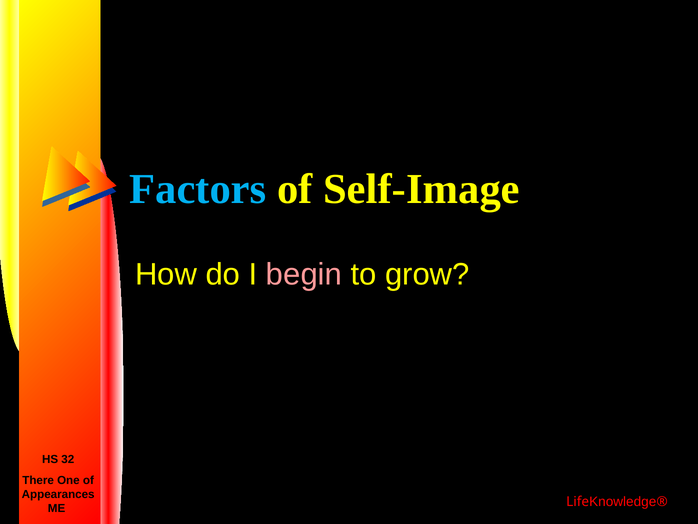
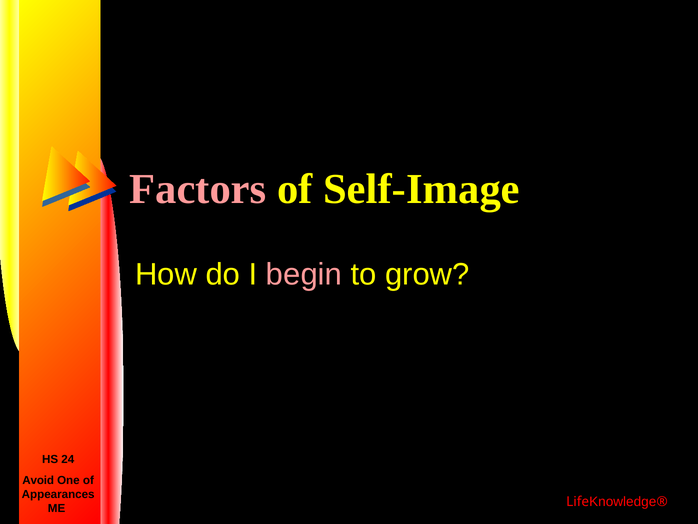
Factors colour: light blue -> pink
32: 32 -> 24
There: There -> Avoid
